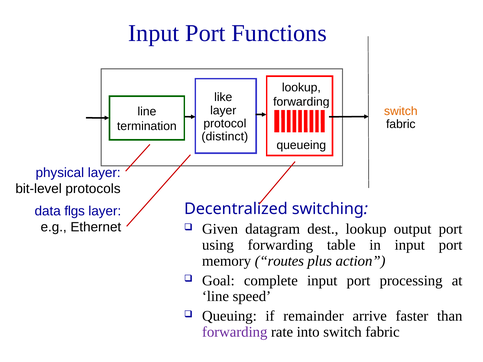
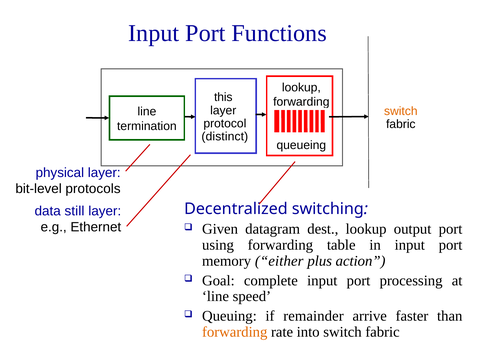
like: like -> this
flgs: flgs -> still
routes: routes -> either
forwarding at (235, 332) colour: purple -> orange
